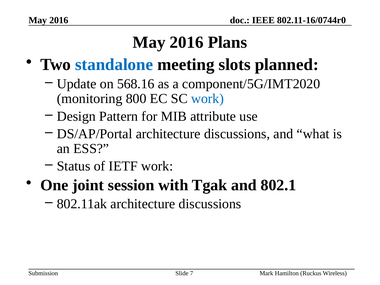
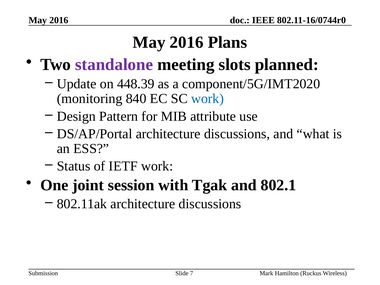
standalone colour: blue -> purple
568.16: 568.16 -> 448.39
800: 800 -> 840
